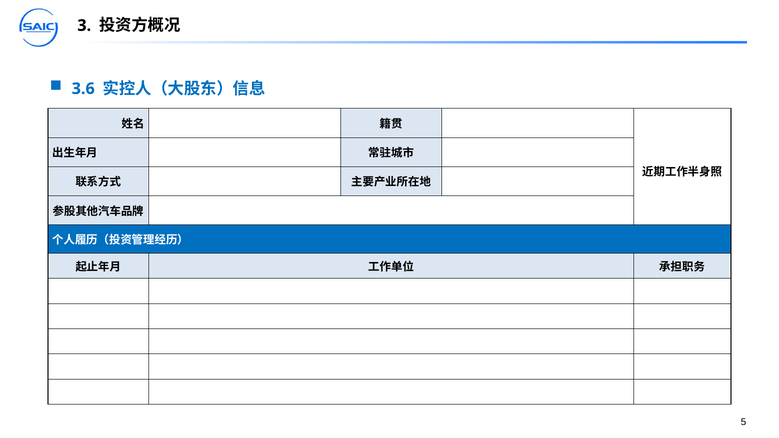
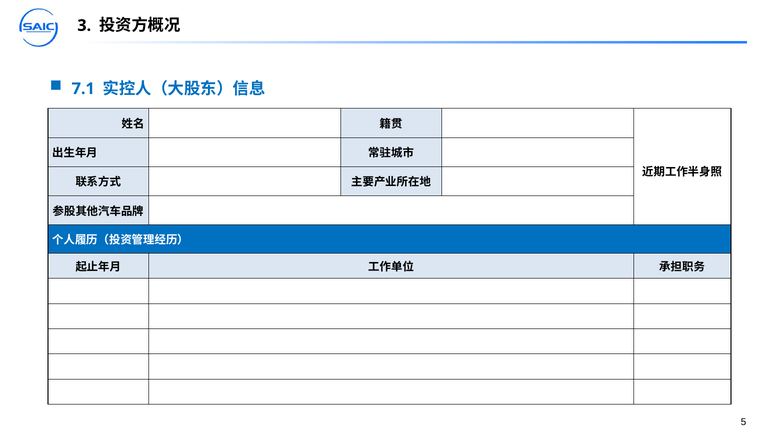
3.6: 3.6 -> 7.1
